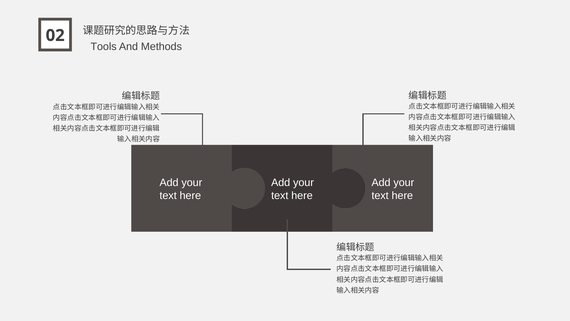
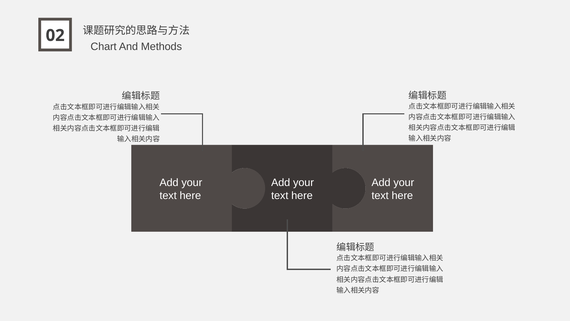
Tools: Tools -> Chart
